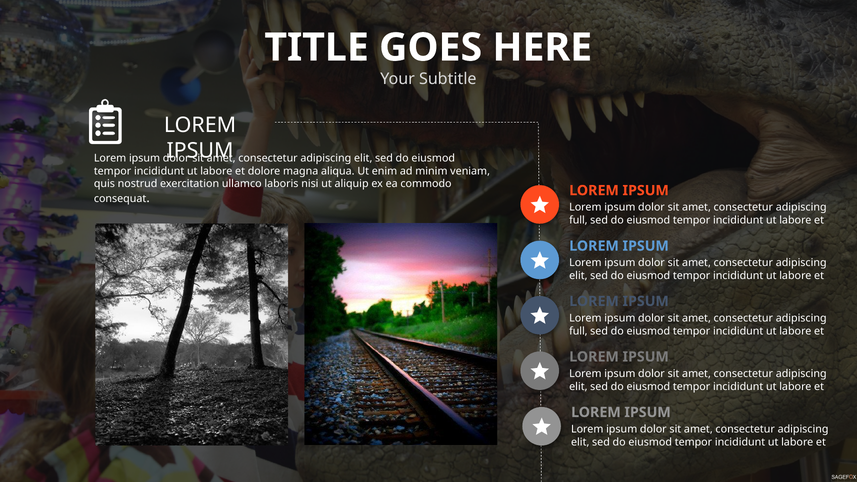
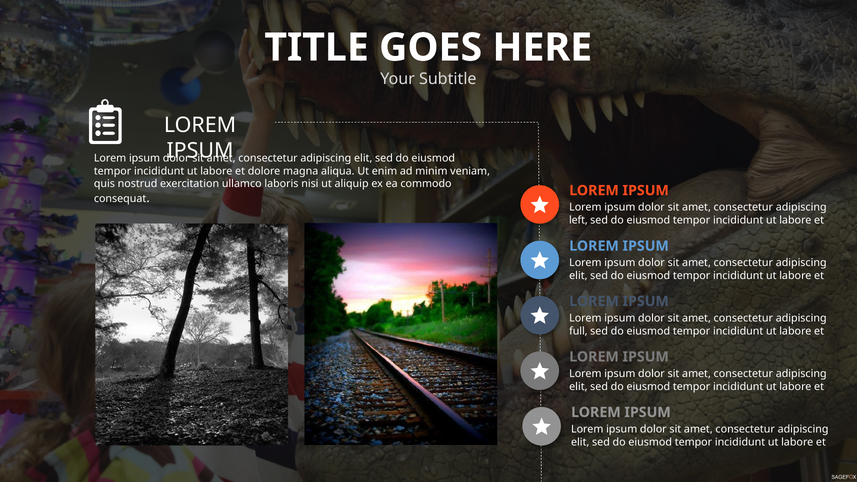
full at (578, 220): full -> left
